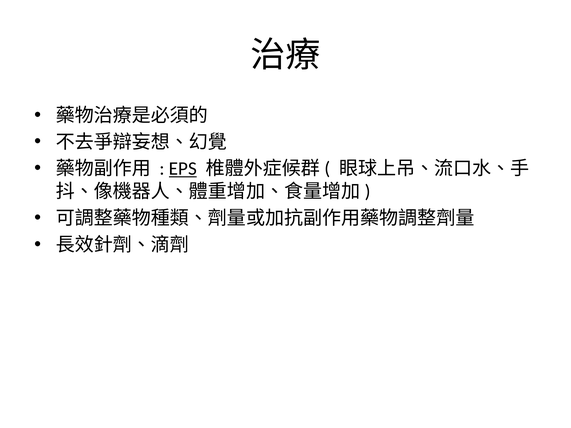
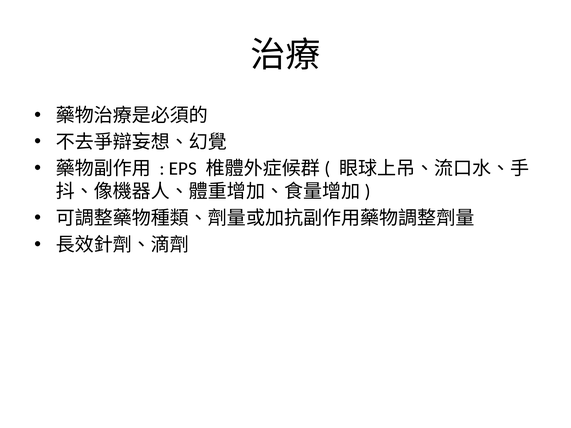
EPS underline: present -> none
